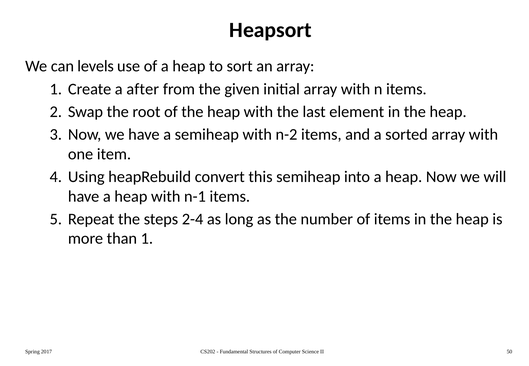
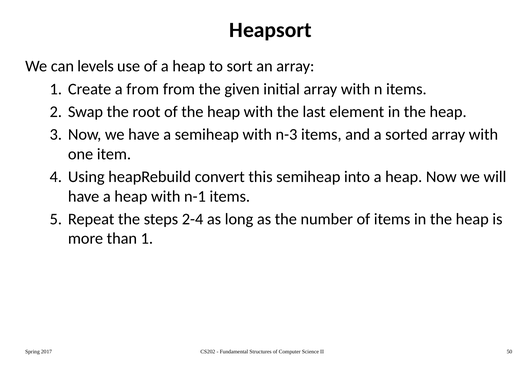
a after: after -> from
n-2: n-2 -> n-3
